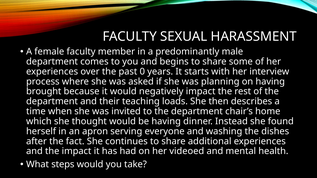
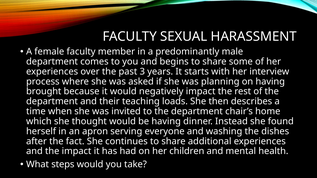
0: 0 -> 3
videoed: videoed -> children
